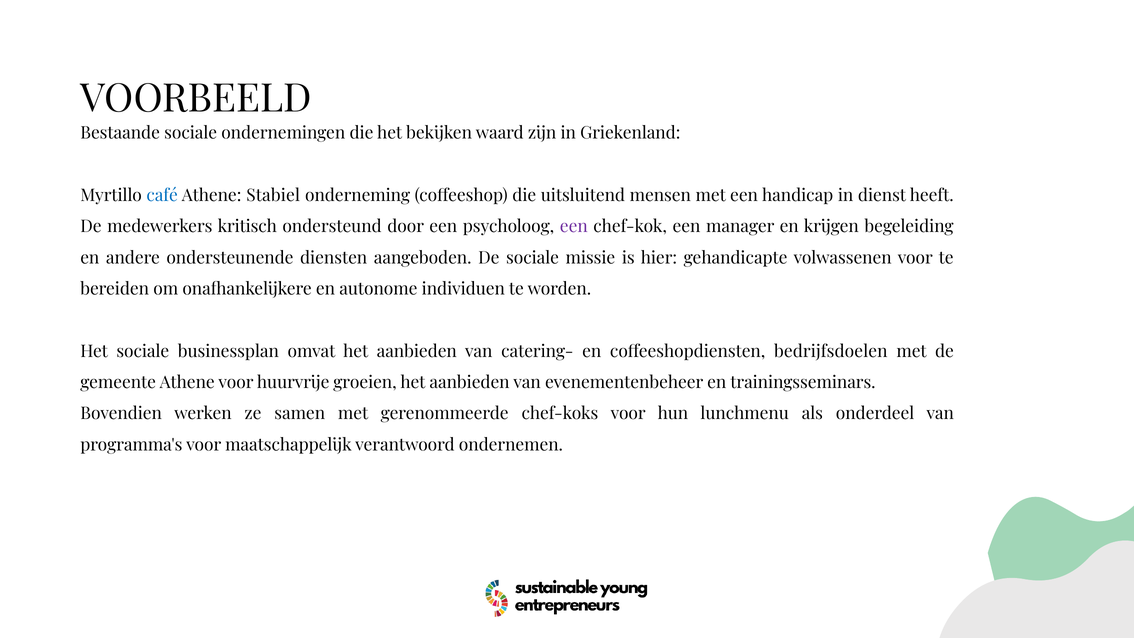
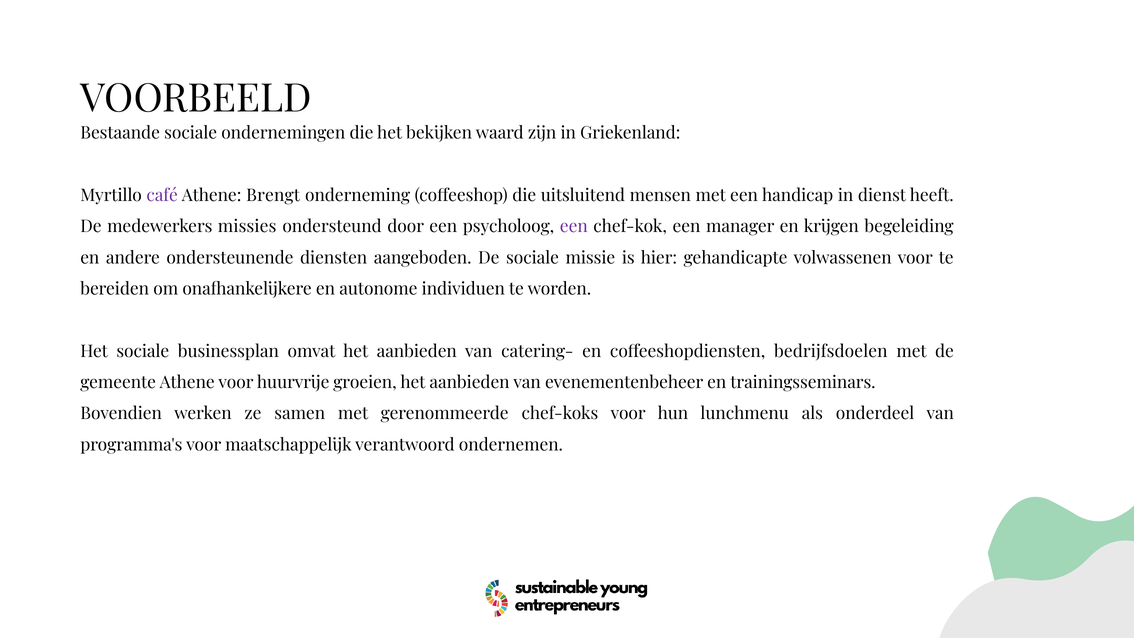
café colour: blue -> purple
Stabiel: Stabiel -> Brengt
kritisch: kritisch -> missies
